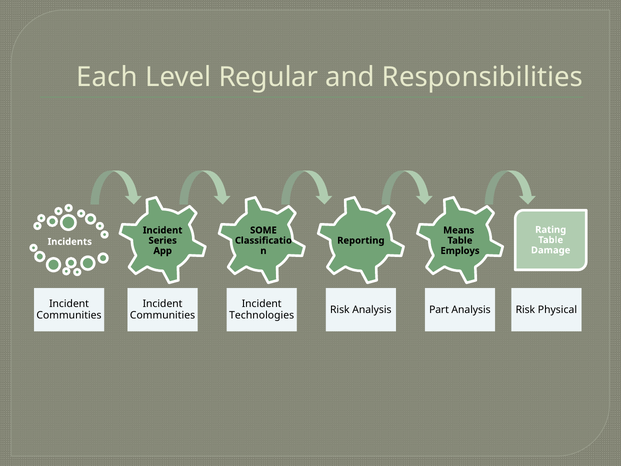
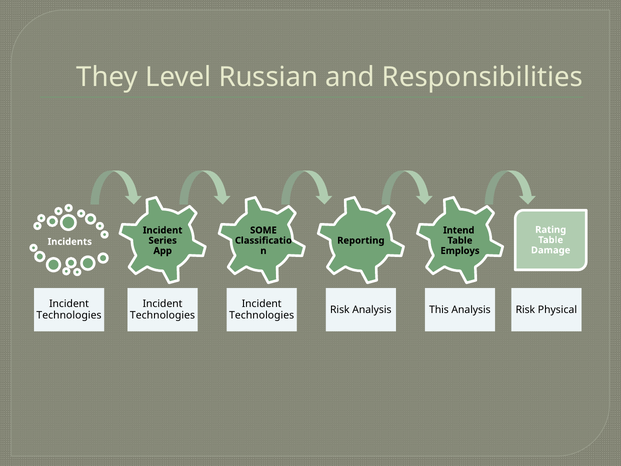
Each: Each -> They
Regular: Regular -> Russian
Means: Means -> Intend
Part: Part -> This
Communities at (69, 315): Communities -> Technologies
Communities at (163, 315): Communities -> Technologies
